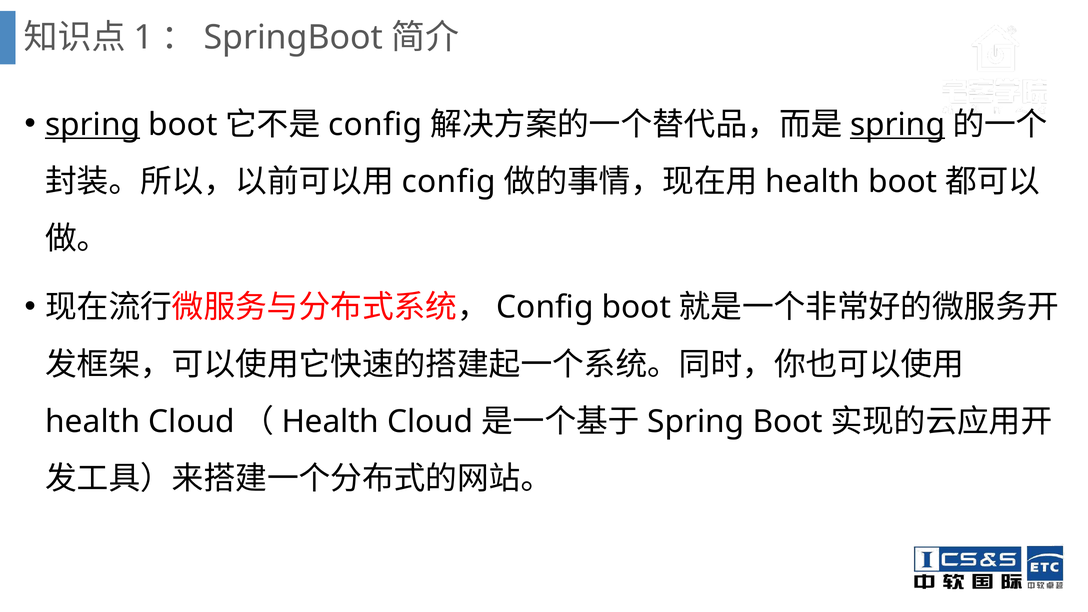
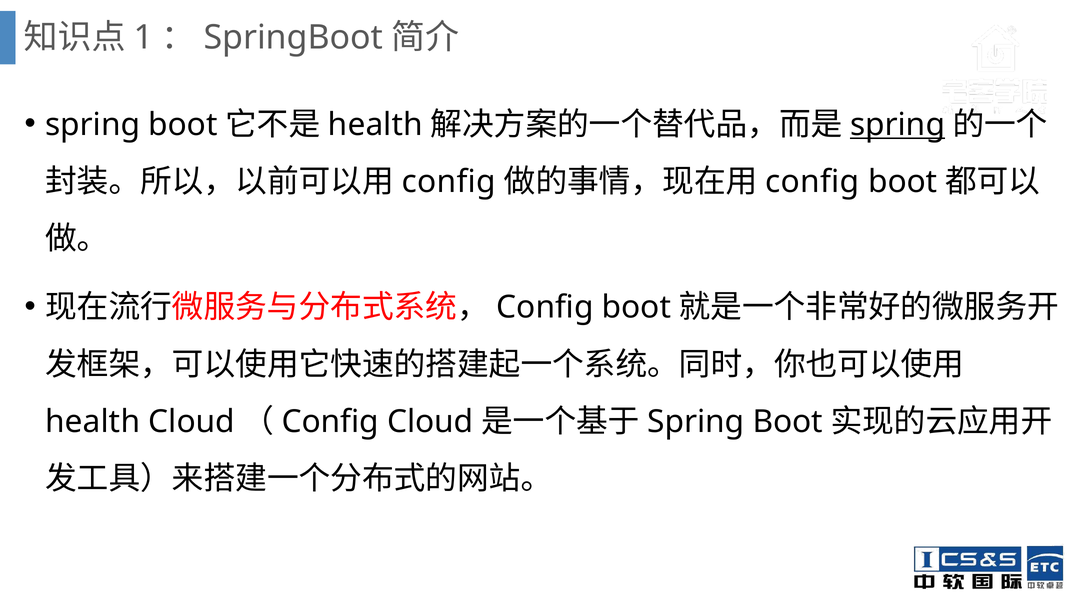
spring at (93, 125) underline: present -> none
config at (375, 125): config -> health
health at (813, 182): health -> config
Health at (330, 422): Health -> Config
